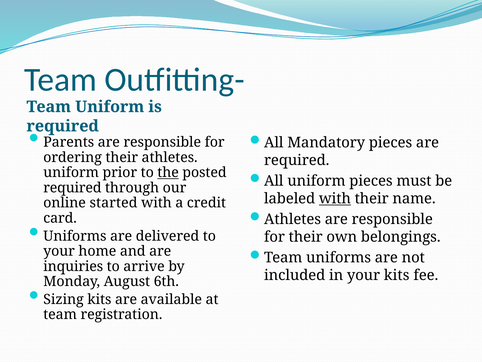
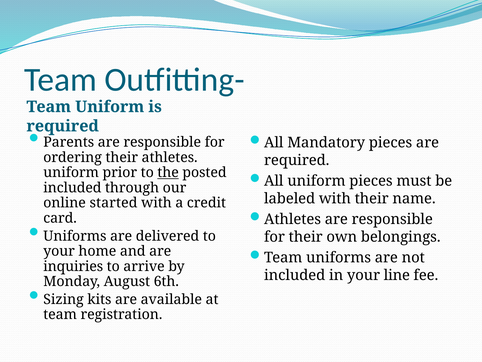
required at (72, 188): required -> included
with at (335, 198) underline: present -> none
your kits: kits -> line
